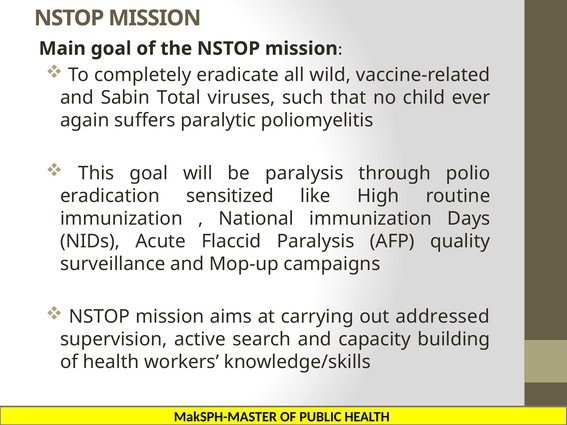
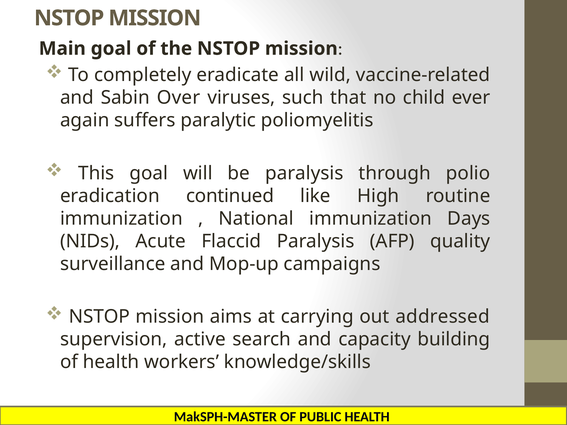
Total: Total -> Over
sensitized: sensitized -> continued
